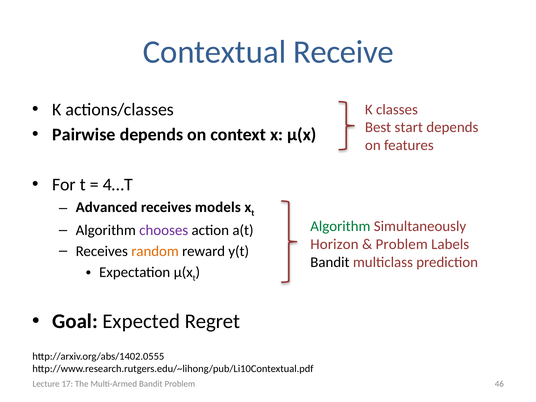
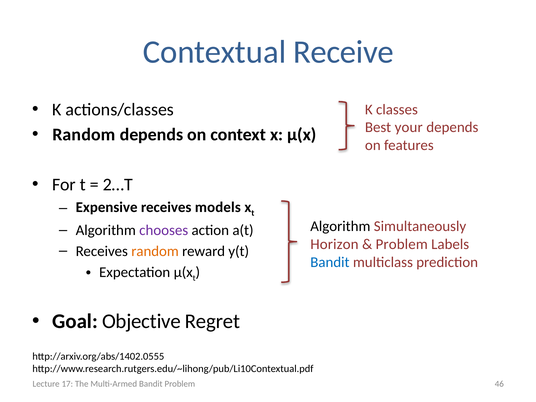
start: start -> your
Pairwise at (84, 135): Pairwise -> Random
4…T: 4…T -> 2…T
Advanced: Advanced -> Expensive
Algorithm at (340, 226) colour: green -> black
Bandit at (330, 262) colour: black -> blue
Expected: Expected -> Objective
